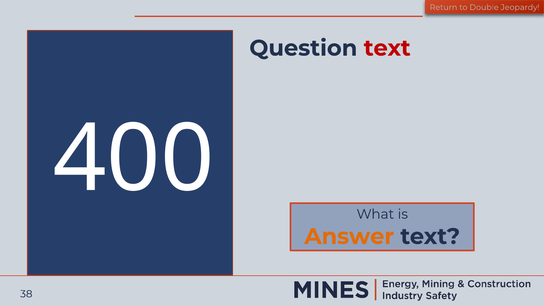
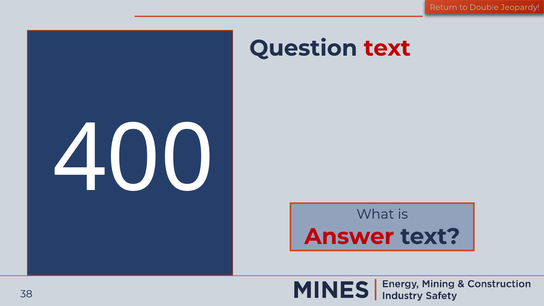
Answer colour: orange -> red
